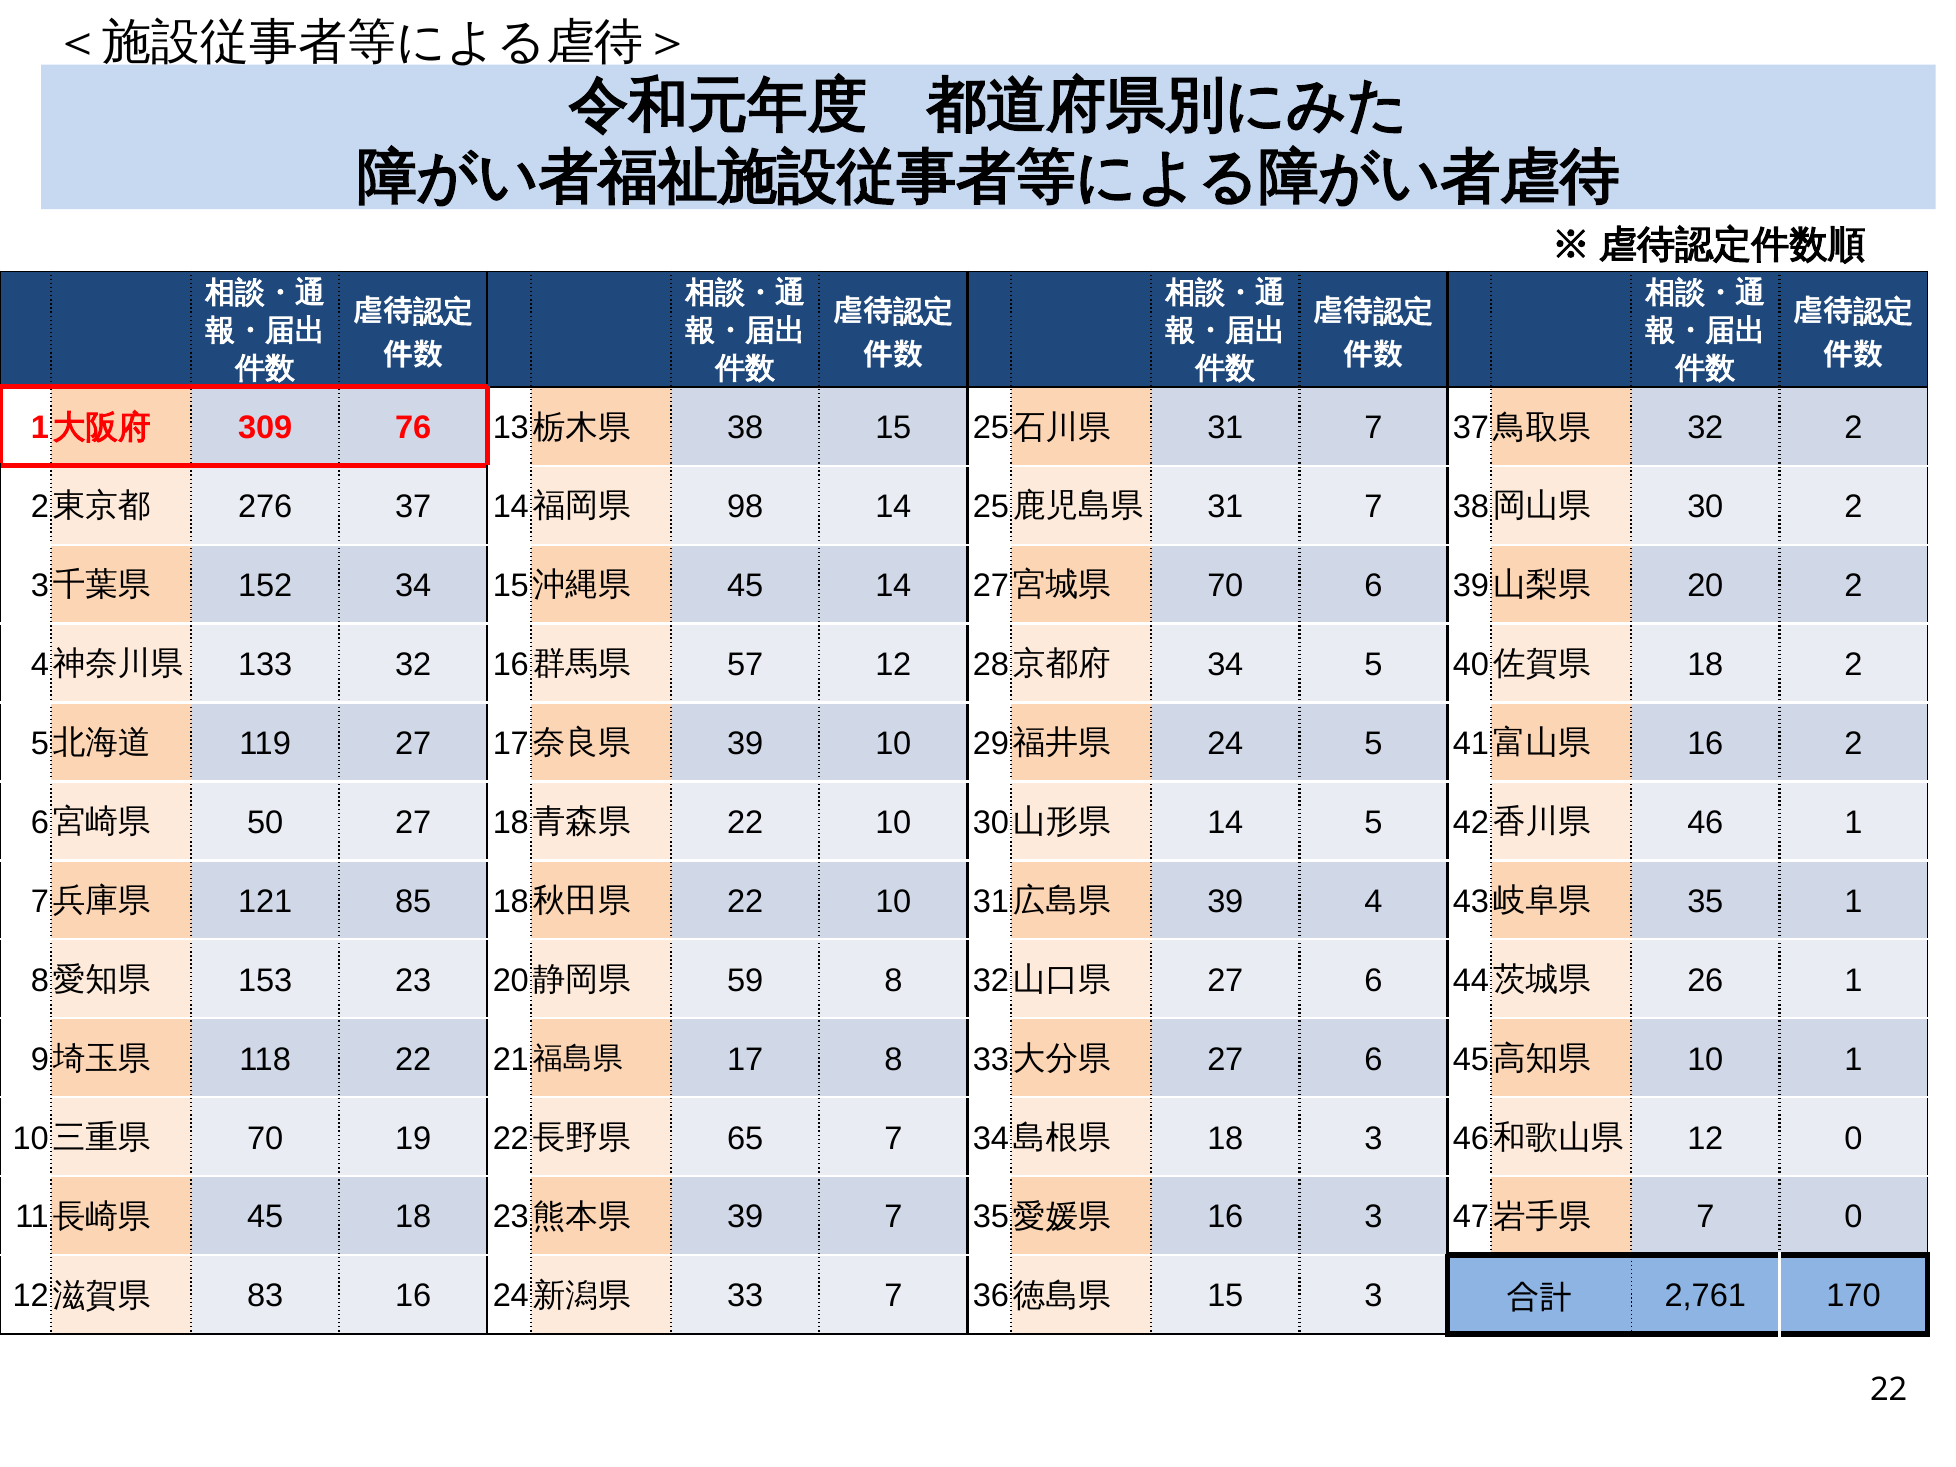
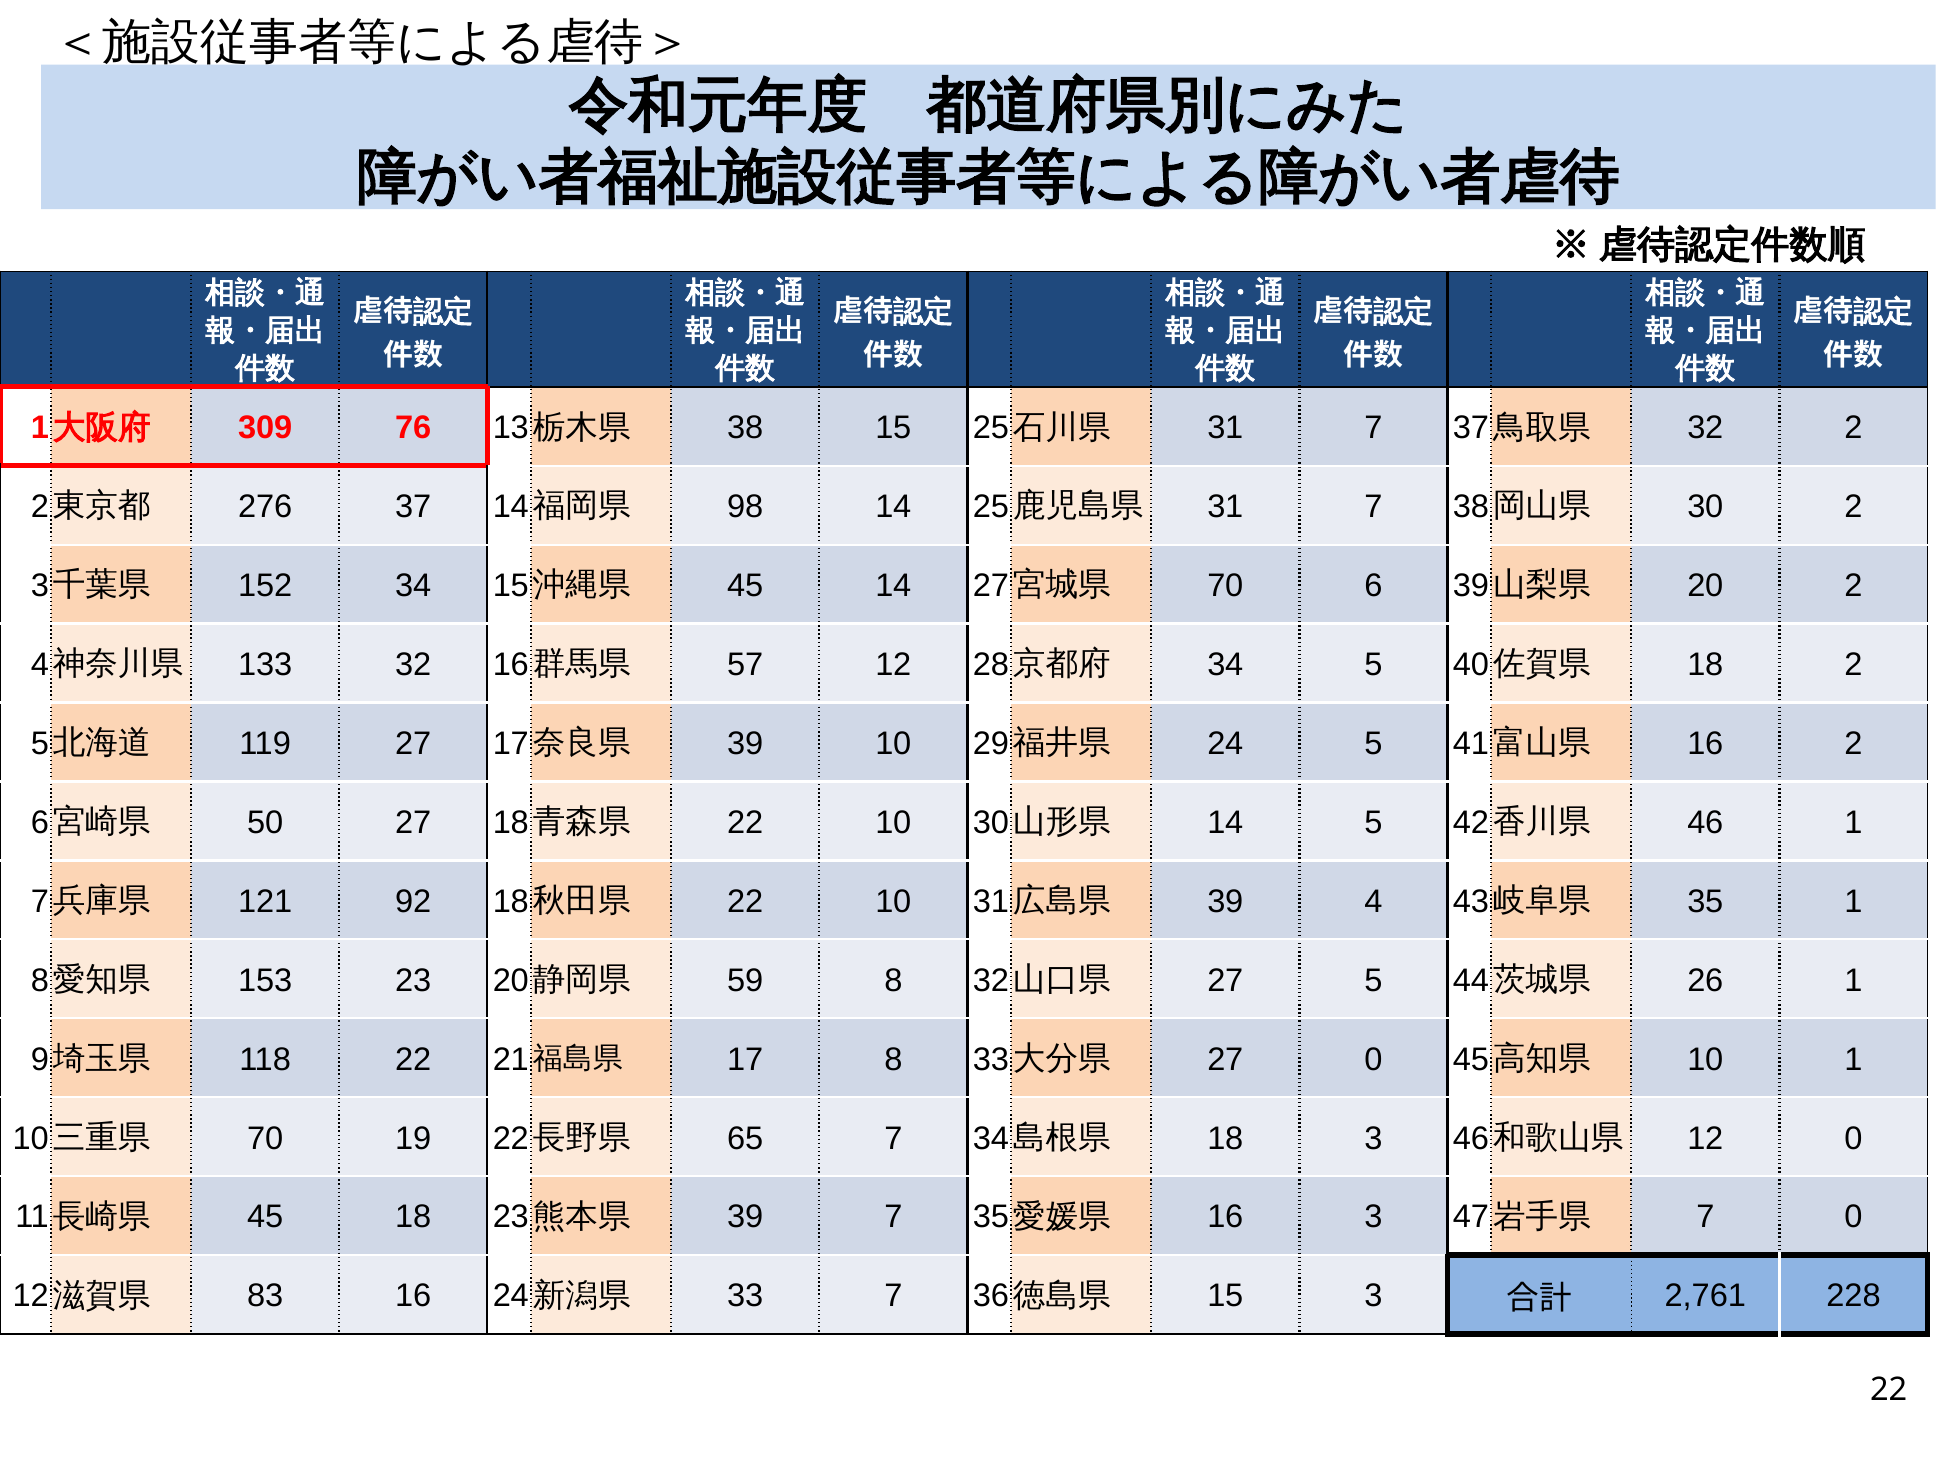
85: 85 -> 92
6 at (1373, 980): 6 -> 5
6 at (1373, 1059): 6 -> 0
170: 170 -> 228
